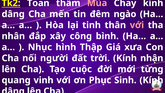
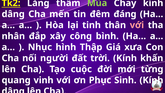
Toan: Toan -> Lắng
Mùa colour: pink -> light green
ngào: ngào -> đáng
nhận: nhận -> khấn
